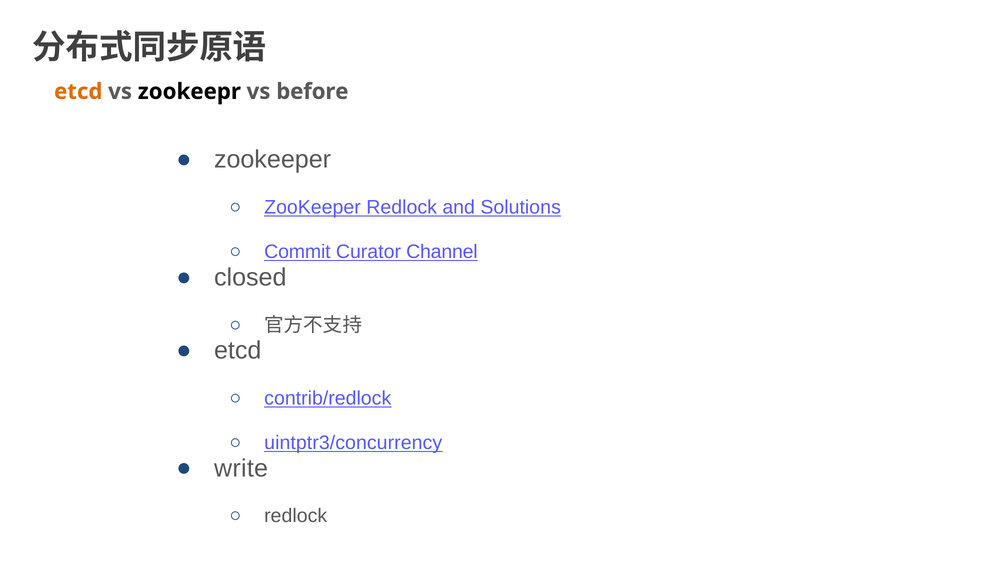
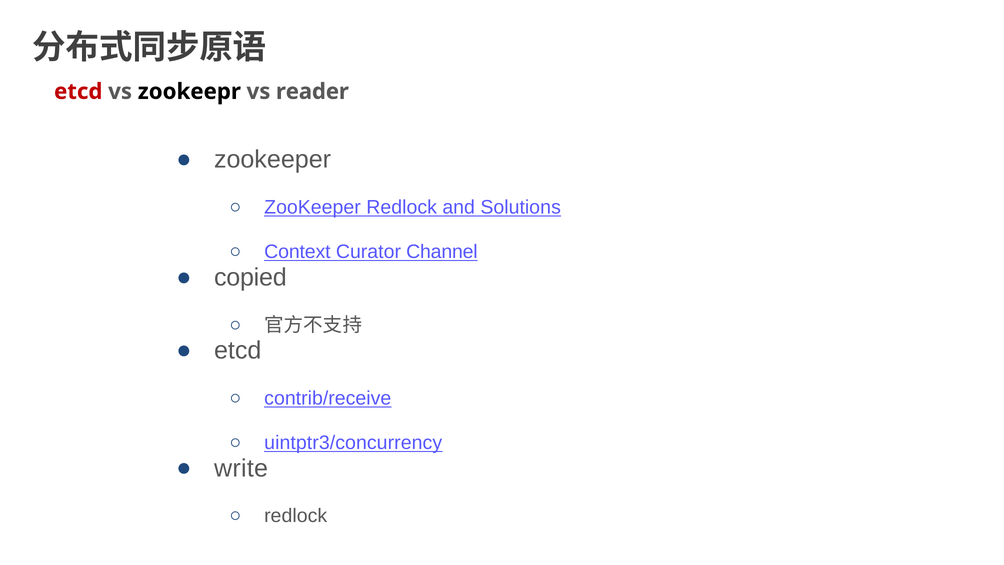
etcd at (78, 92) colour: orange -> red
before: before -> reader
Commit: Commit -> Context
closed: closed -> copied
contrib/redlock: contrib/redlock -> contrib/receive
